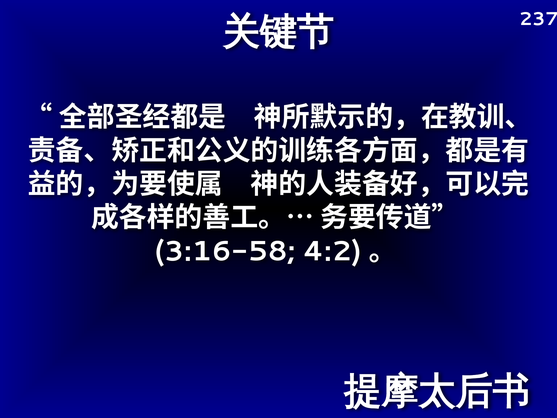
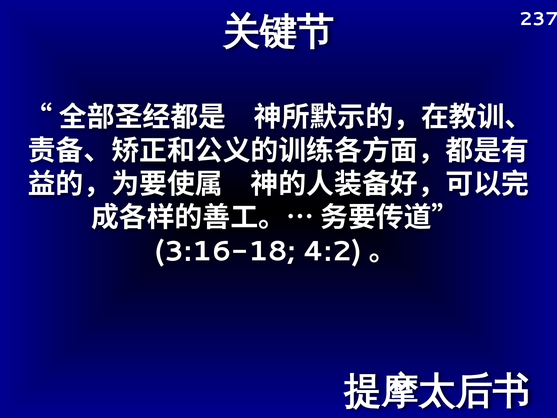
3:16-58: 3:16-58 -> 3:16-18
